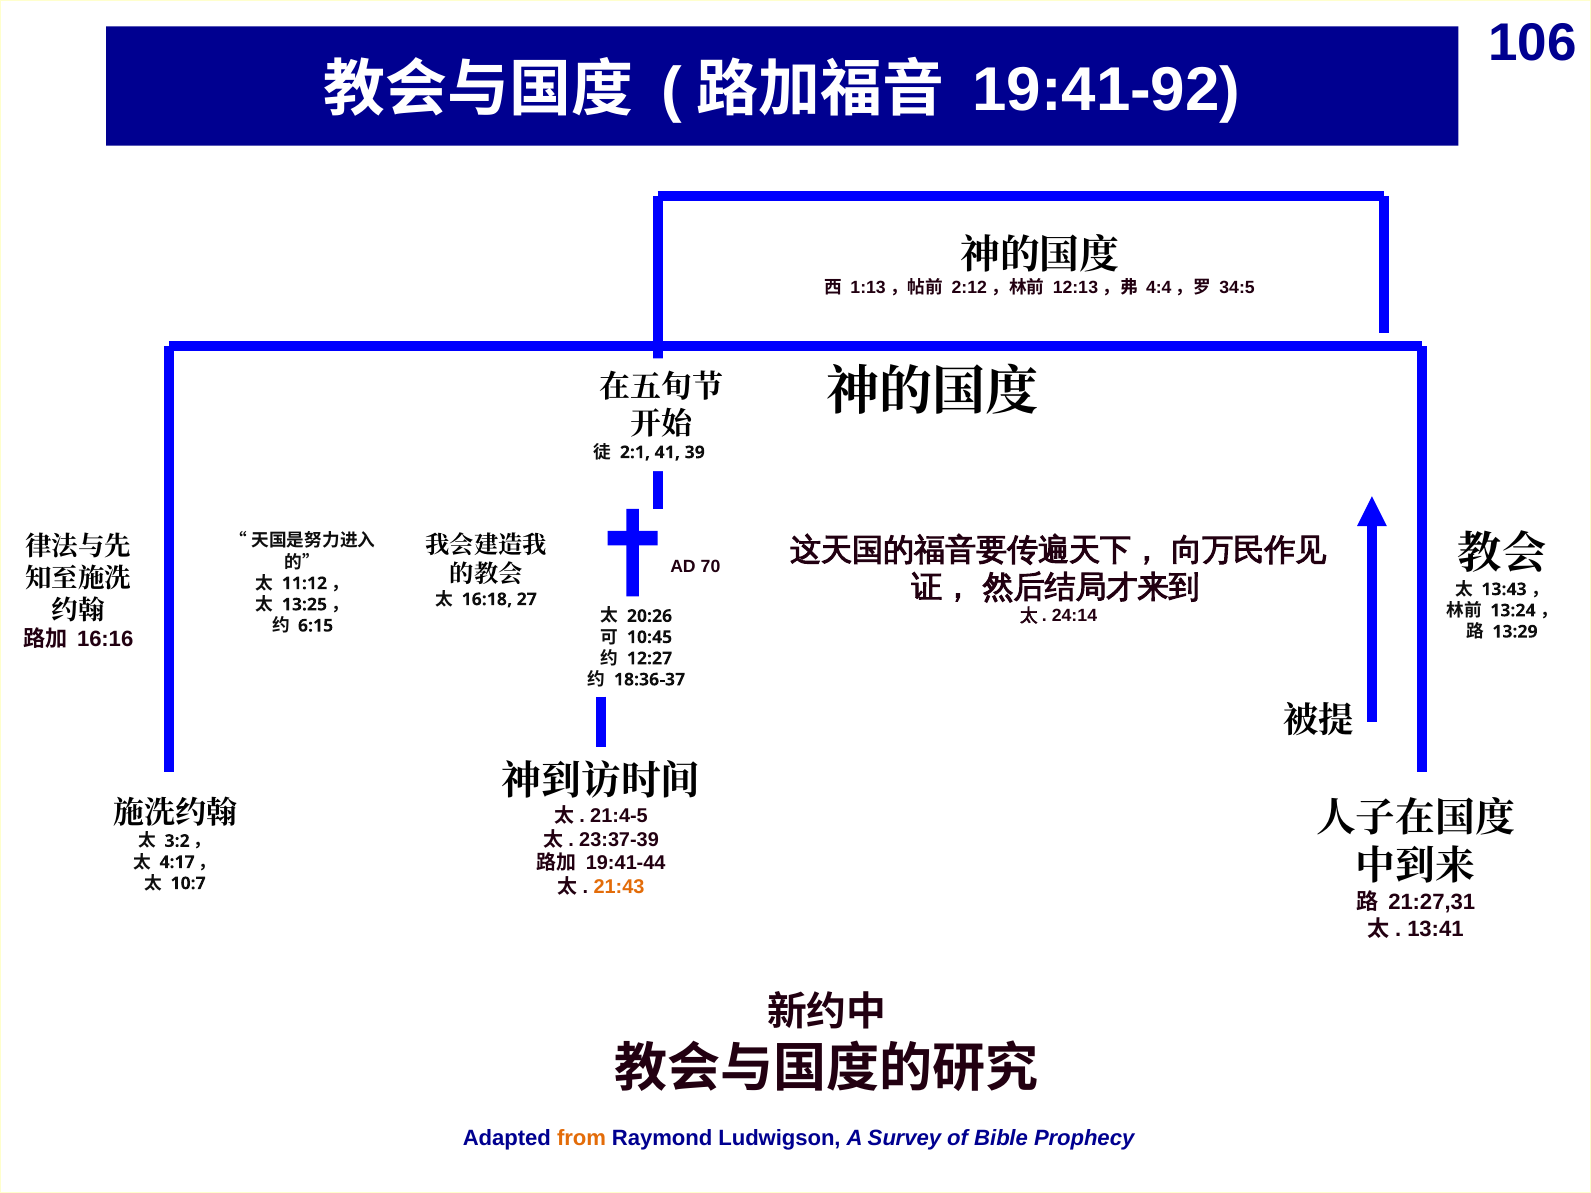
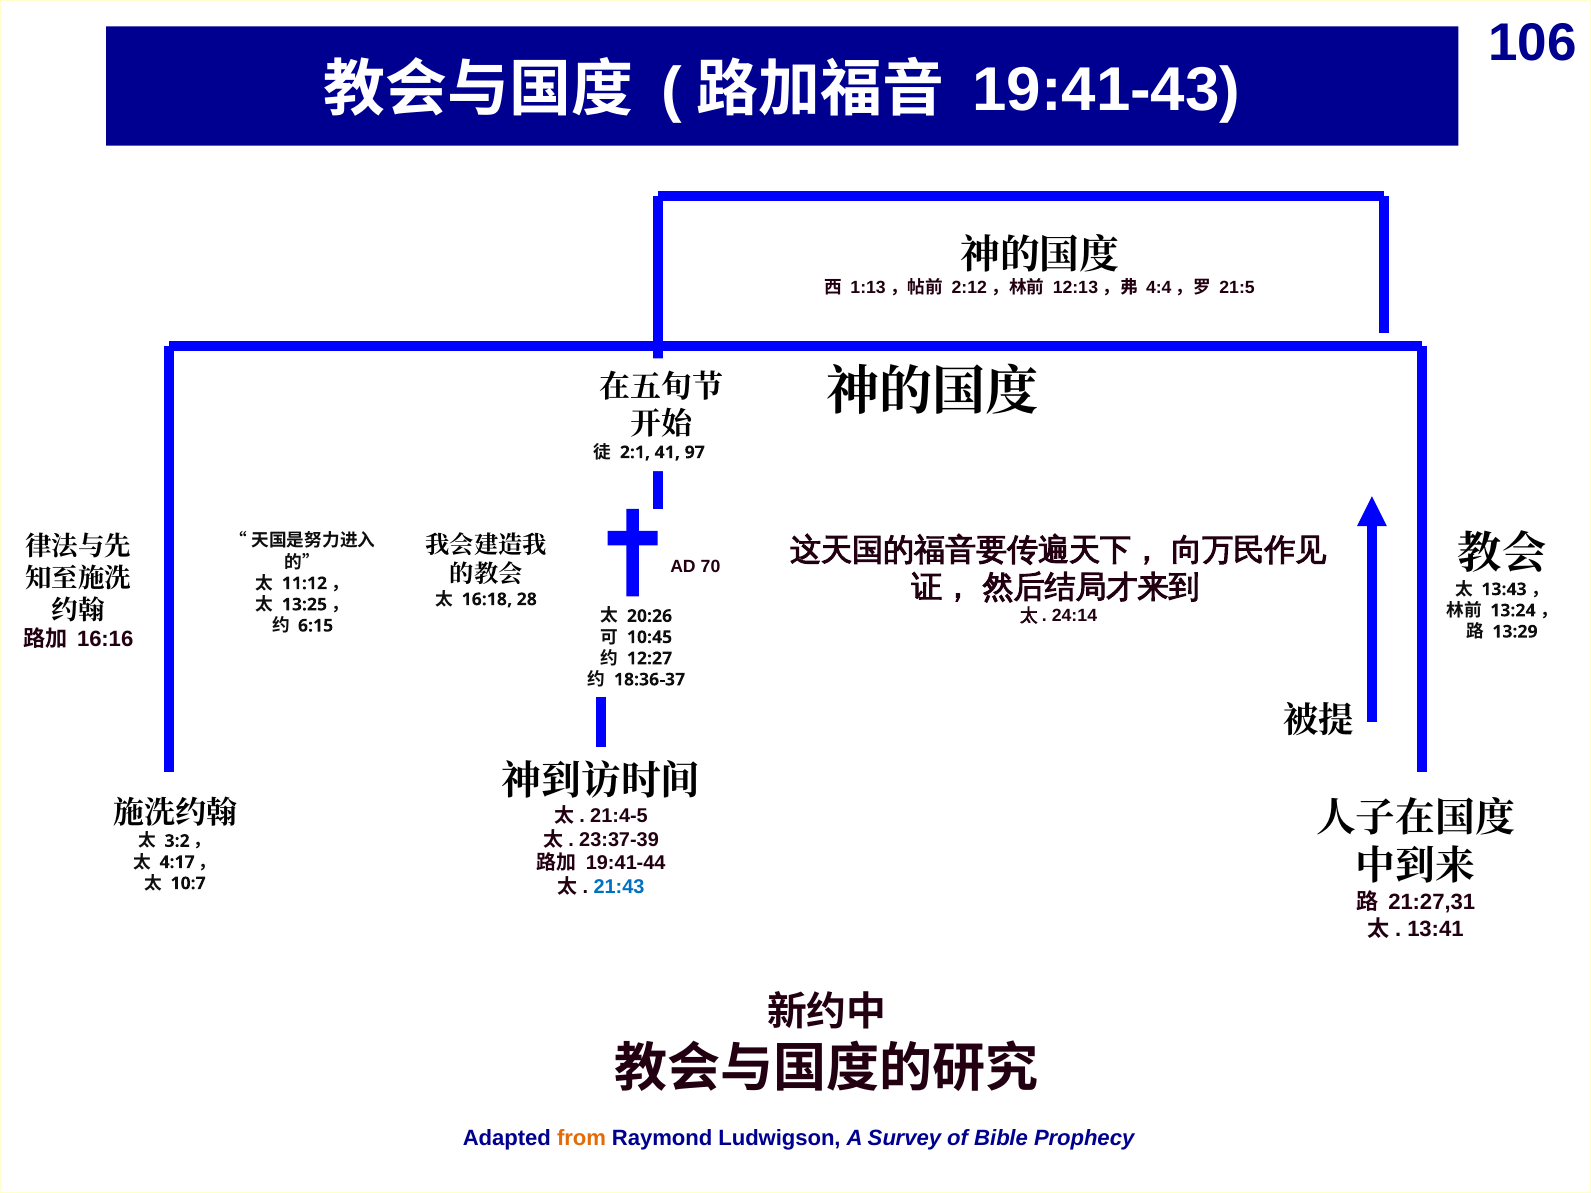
19:41-92: 19:41-92 -> 19:41-43
34:5: 34:5 -> 21:5
39: 39 -> 97
27: 27 -> 28
21:43 colour: orange -> blue
